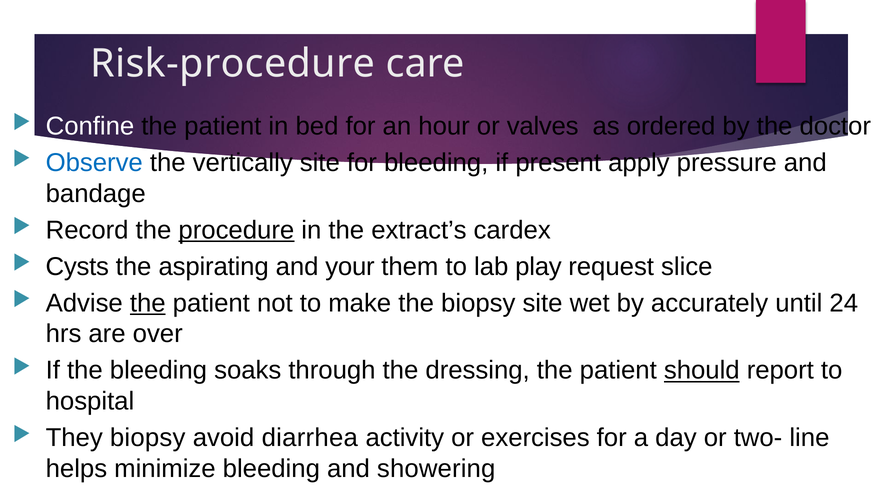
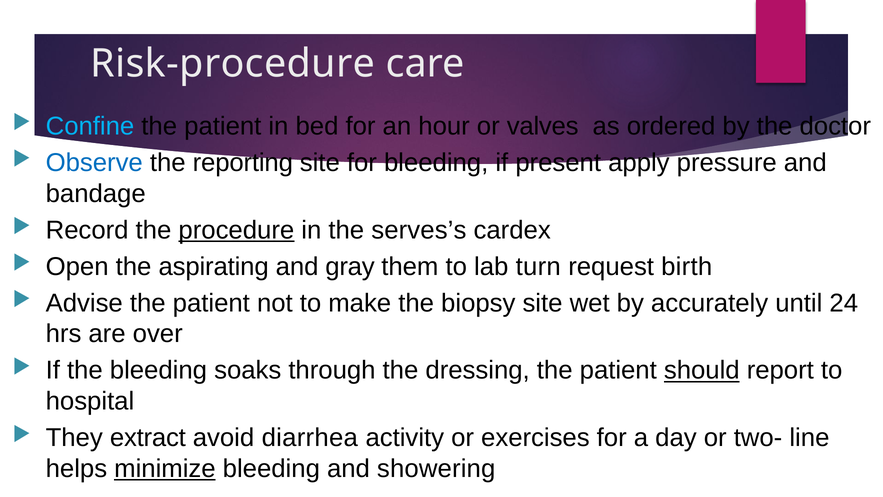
Confine colour: white -> light blue
vertically: vertically -> reporting
extract’s: extract’s -> serves’s
Cysts: Cysts -> Open
your: your -> gray
play: play -> turn
slice: slice -> birth
the at (148, 303) underline: present -> none
They biopsy: biopsy -> extract
minimize underline: none -> present
